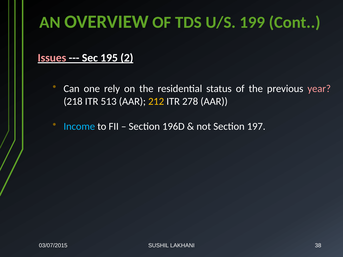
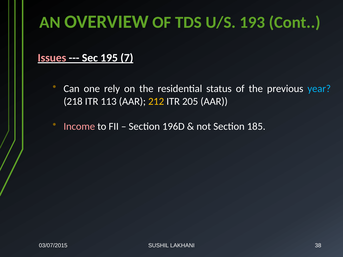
199: 199 -> 193
2: 2 -> 7
year colour: pink -> light blue
513: 513 -> 113
278: 278 -> 205
Income colour: light blue -> pink
197: 197 -> 185
